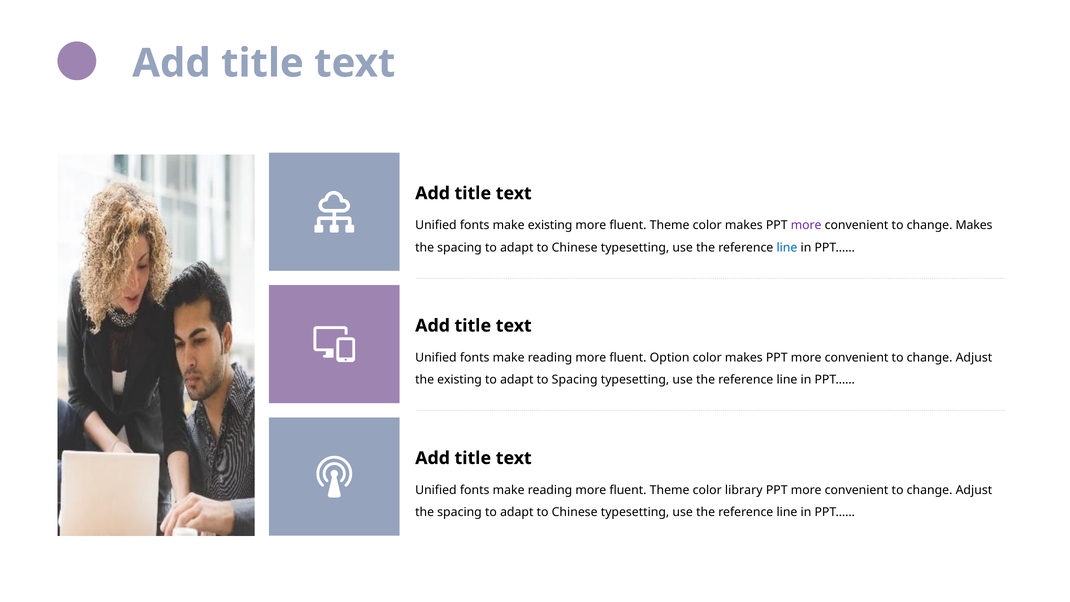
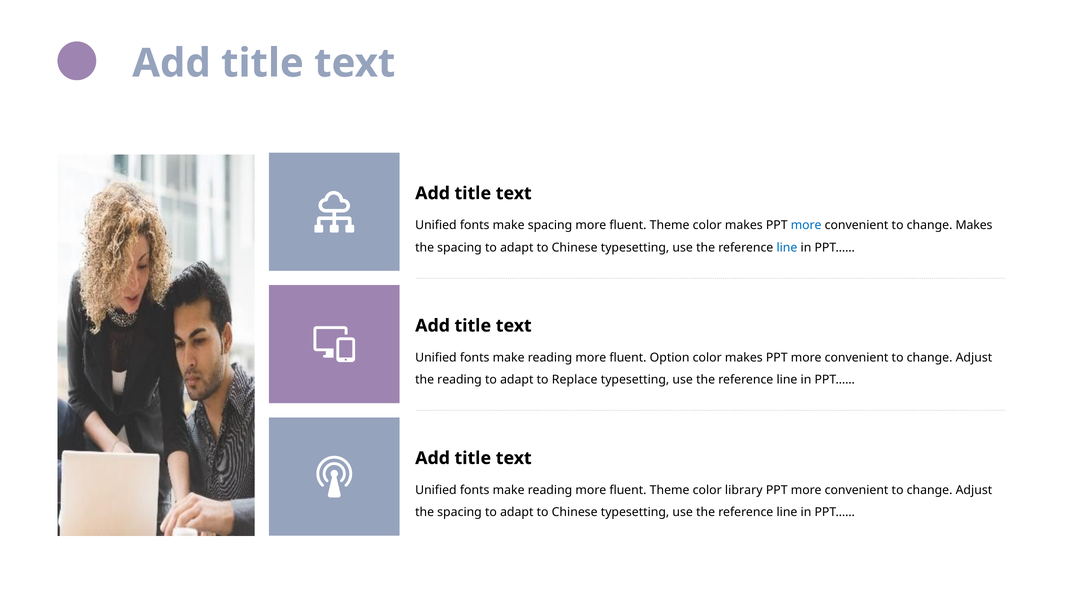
make existing: existing -> spacing
more at (806, 225) colour: purple -> blue
the existing: existing -> reading
to Spacing: Spacing -> Replace
